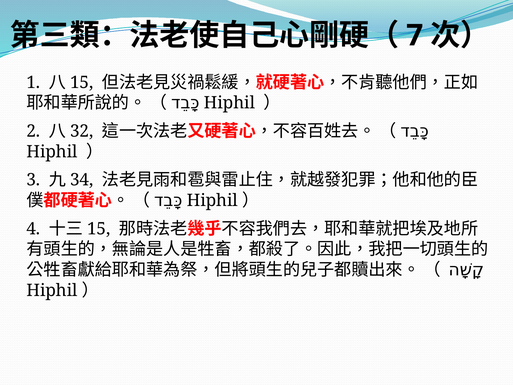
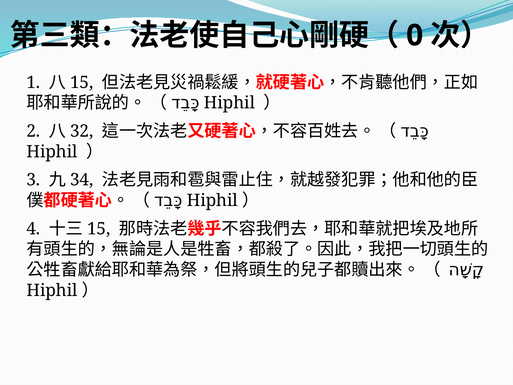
7: 7 -> 0
